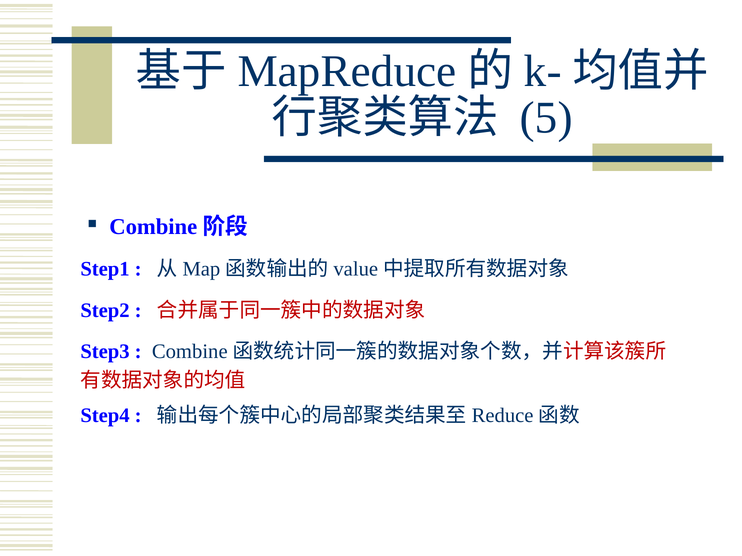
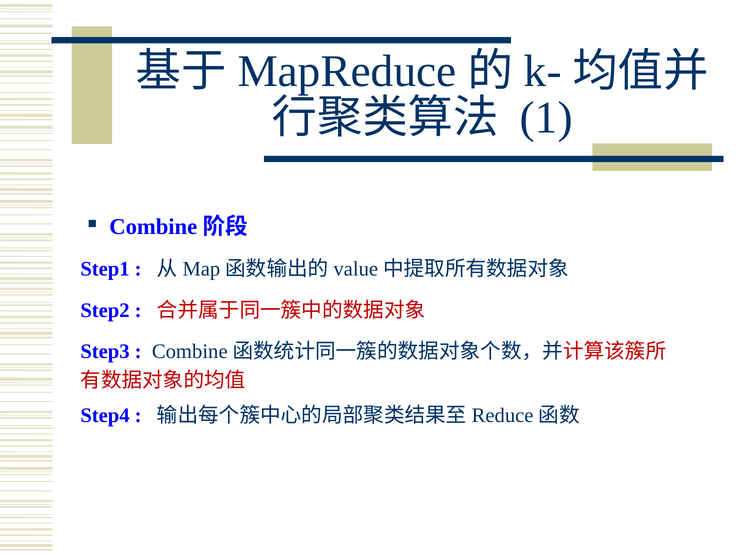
5: 5 -> 1
